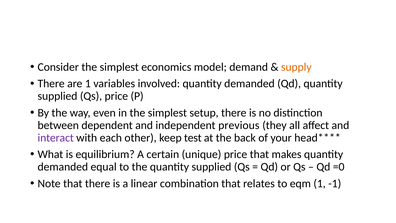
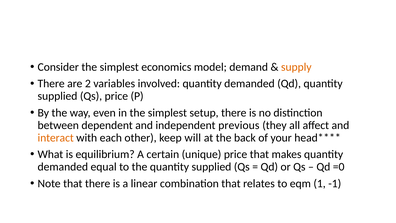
are 1: 1 -> 2
interact colour: purple -> orange
test: test -> will
